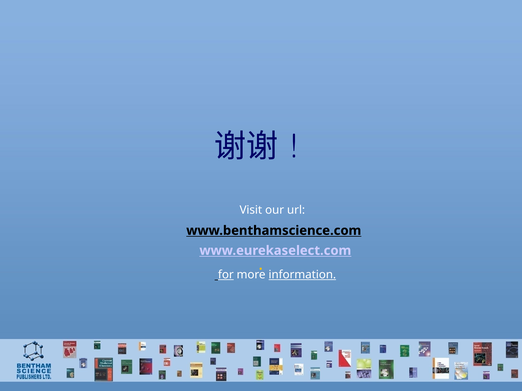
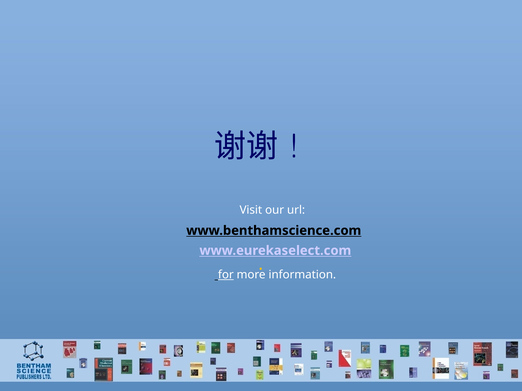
information underline: present -> none
